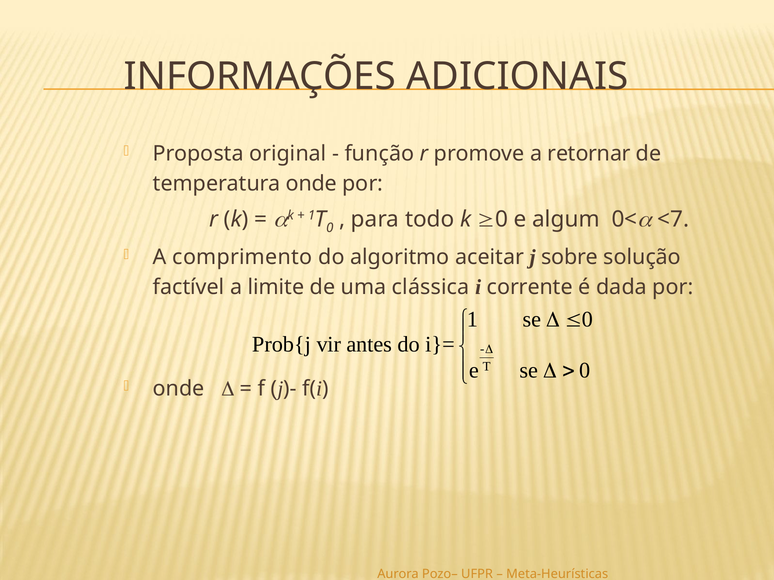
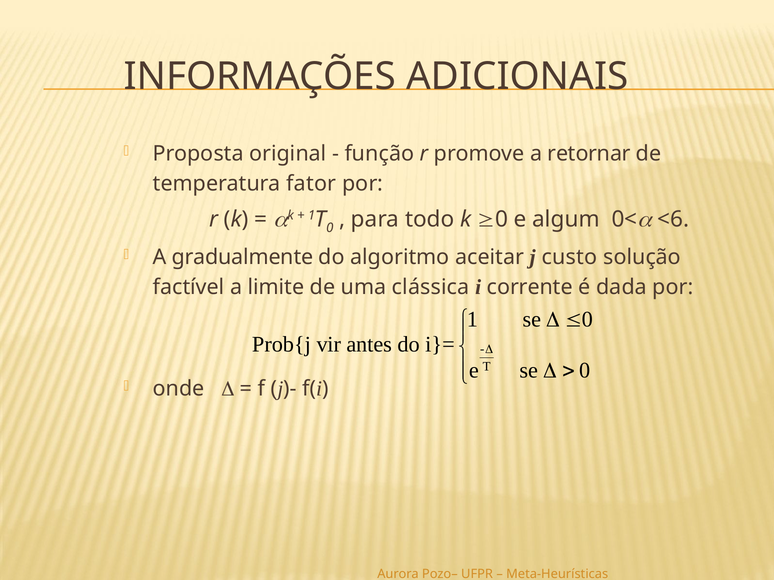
temperatura onde: onde -> fator
<7: <7 -> <6
comprimento: comprimento -> gradualmente
sobre: sobre -> custo
